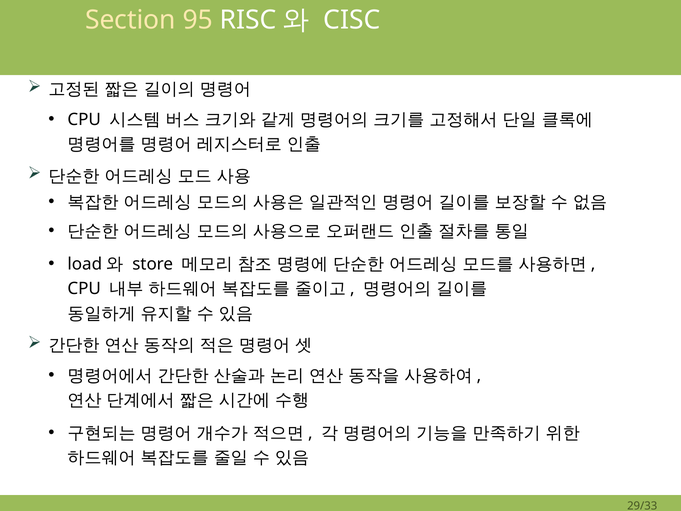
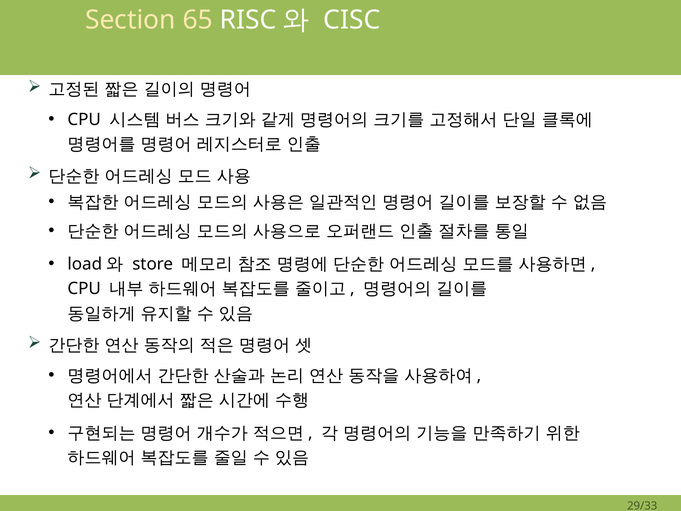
95: 95 -> 65
